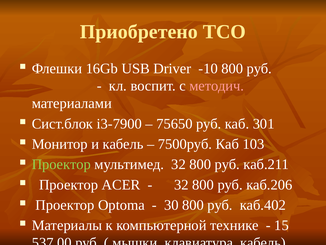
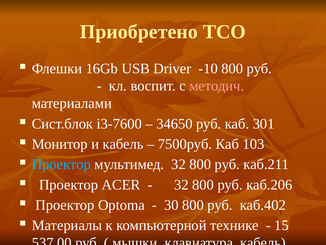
i3-7900: i3-7900 -> i3-7600
75650: 75650 -> 34650
Проектор at (61, 164) colour: light green -> light blue
